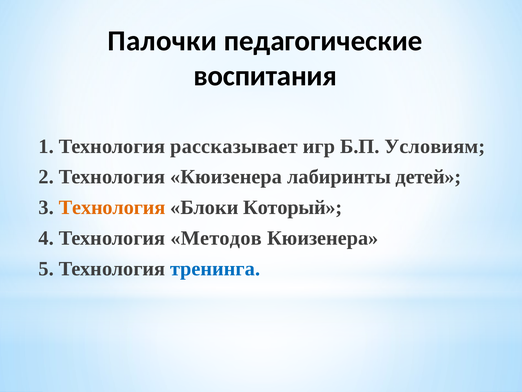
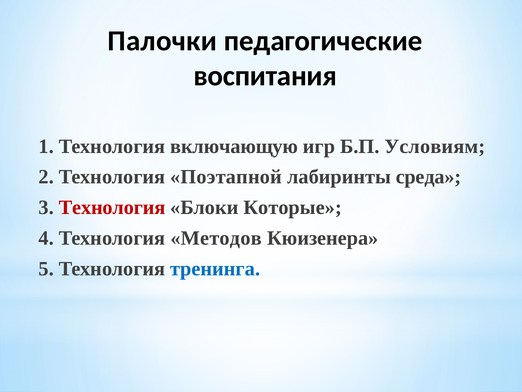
рассказывает: рассказывает -> включающую
Технология Кюизенера: Кюизенера -> Поэтапной
детей: детей -> среда
Технология at (112, 207) colour: orange -> red
Который: Который -> Которые
